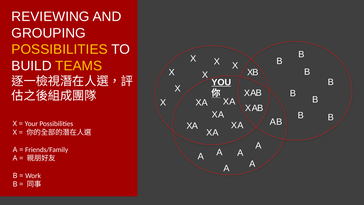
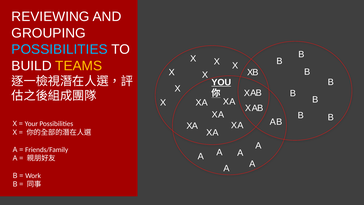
POSSIBILITIES at (60, 49) colour: yellow -> light blue
